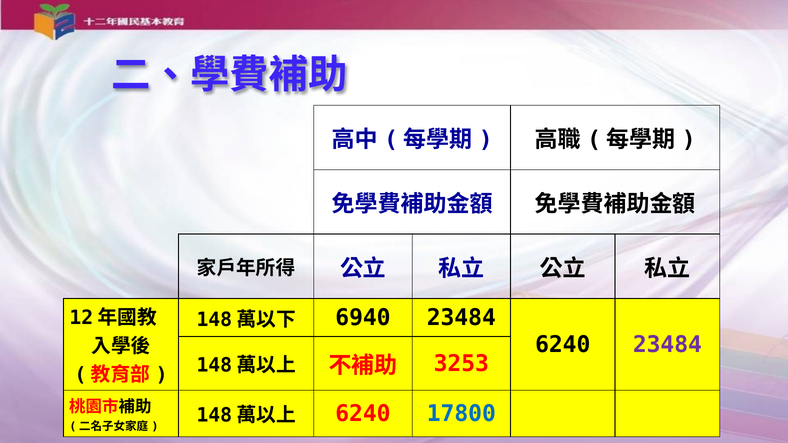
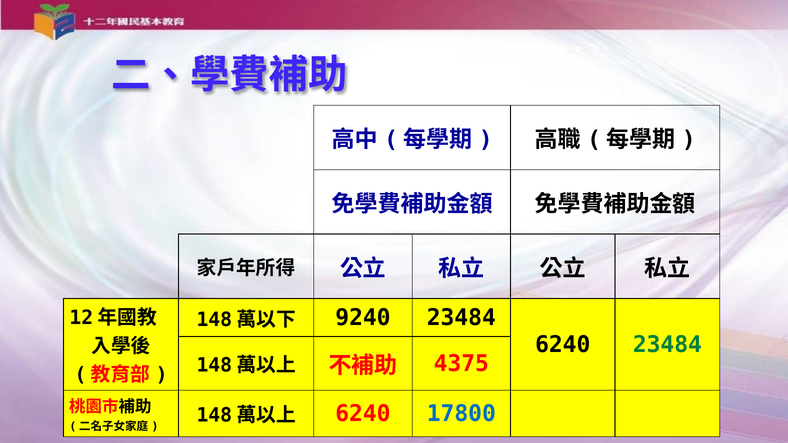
6940: 6940 -> 9240
23484 at (667, 345) colour: purple -> green
3253: 3253 -> 4375
